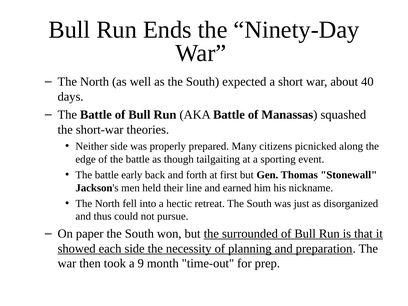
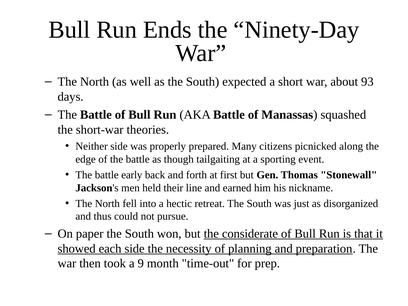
40: 40 -> 93
surrounded: surrounded -> considerate
